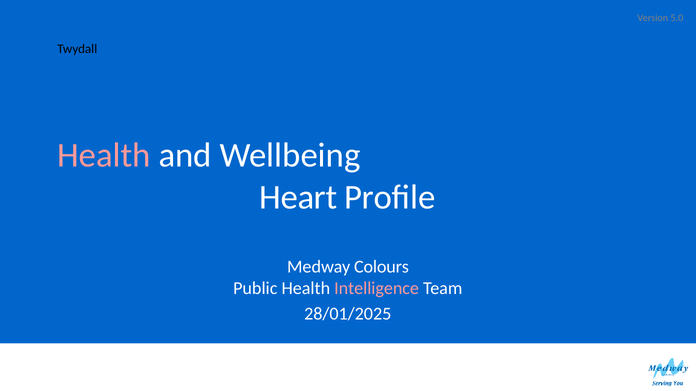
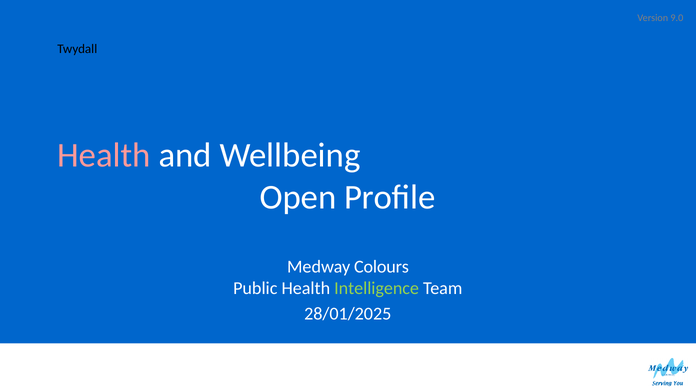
5.0: 5.0 -> 9.0
Heart: Heart -> Open
Intelligence colour: pink -> light green
